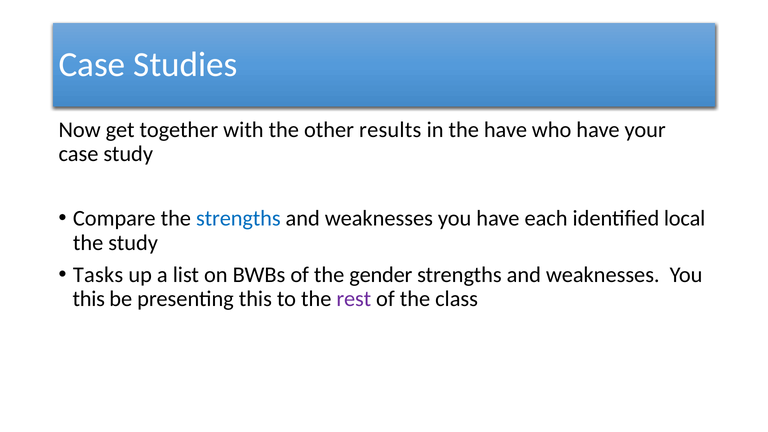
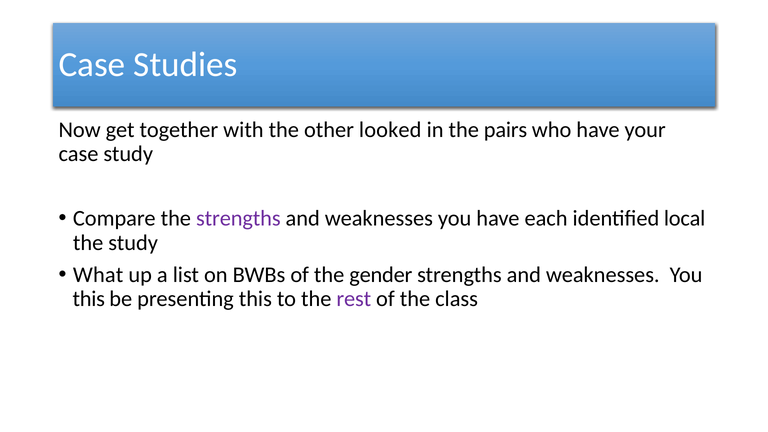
results: results -> looked
the have: have -> pairs
strengths at (238, 218) colour: blue -> purple
Tasks: Tasks -> What
